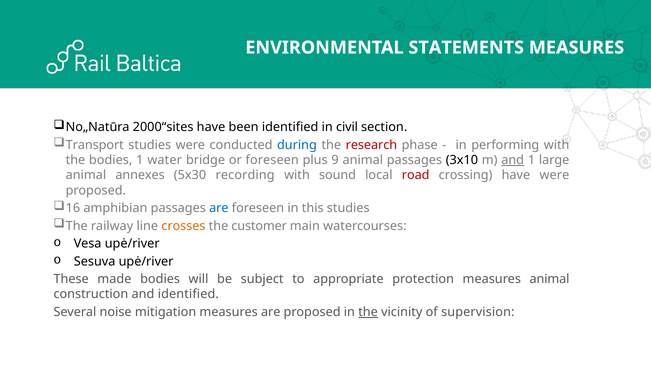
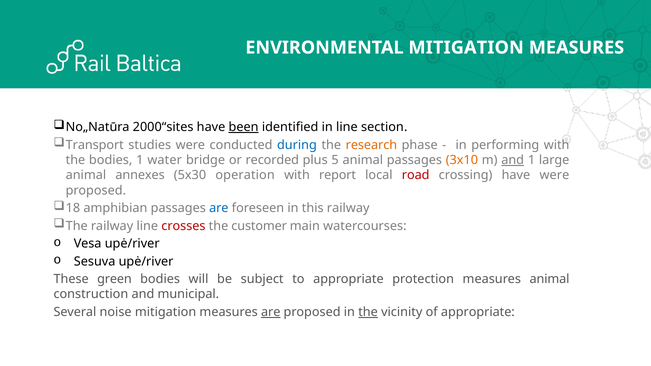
ENVIRONMENTAL STATEMENTS: STATEMENTS -> MITIGATION
been underline: none -> present
in civil: civil -> line
research colour: red -> orange
or foreseen: foreseen -> recorded
9: 9 -> 5
3x10 colour: black -> orange
recording: recording -> operation
sound: sound -> report
16: 16 -> 18
this studies: studies -> railway
crosses colour: orange -> red
made: made -> green
and identified: identified -> municipal
are at (271, 312) underline: none -> present
of supervision: supervision -> appropriate
